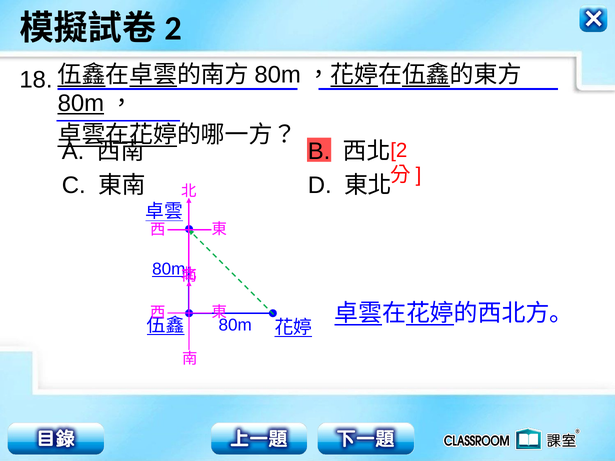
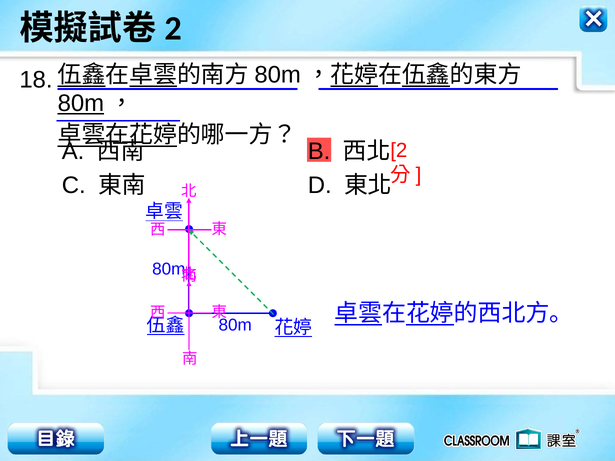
80m at (169, 269) underline: present -> none
